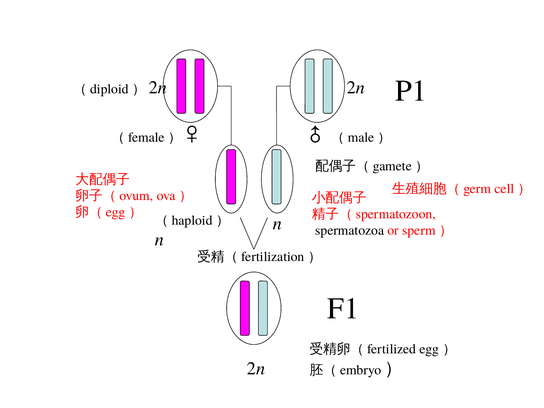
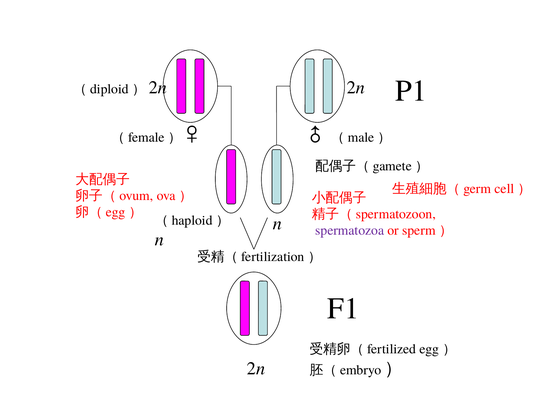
spermatozoa colour: black -> purple
